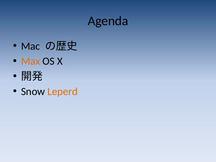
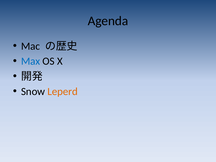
Max colour: orange -> blue
